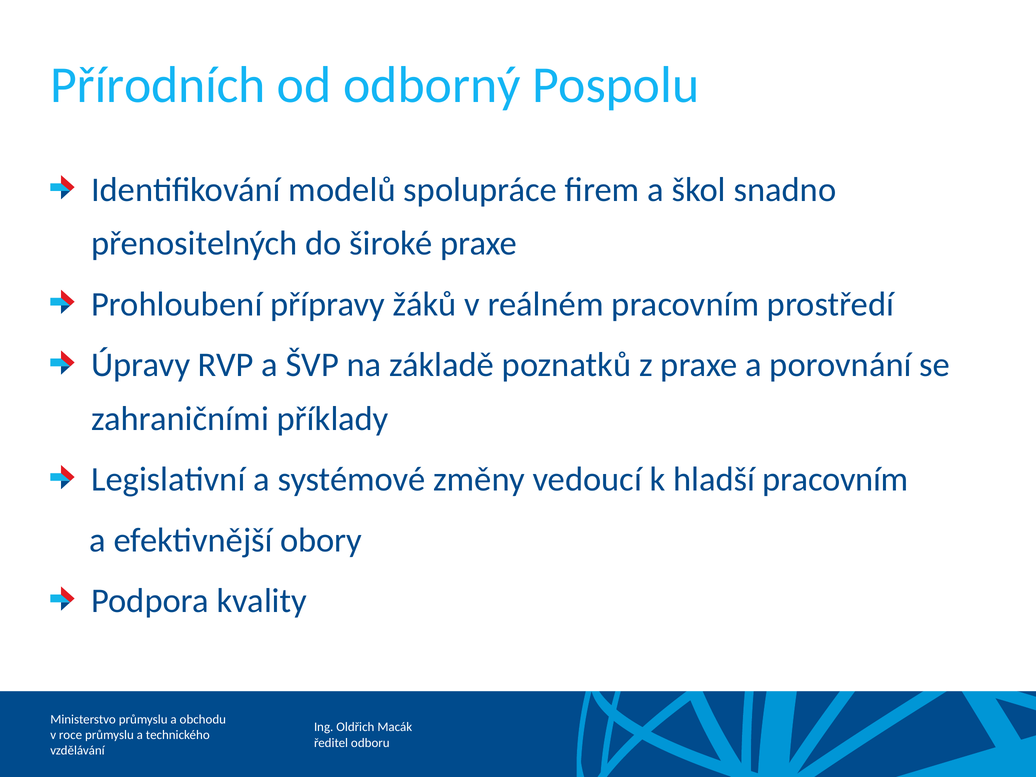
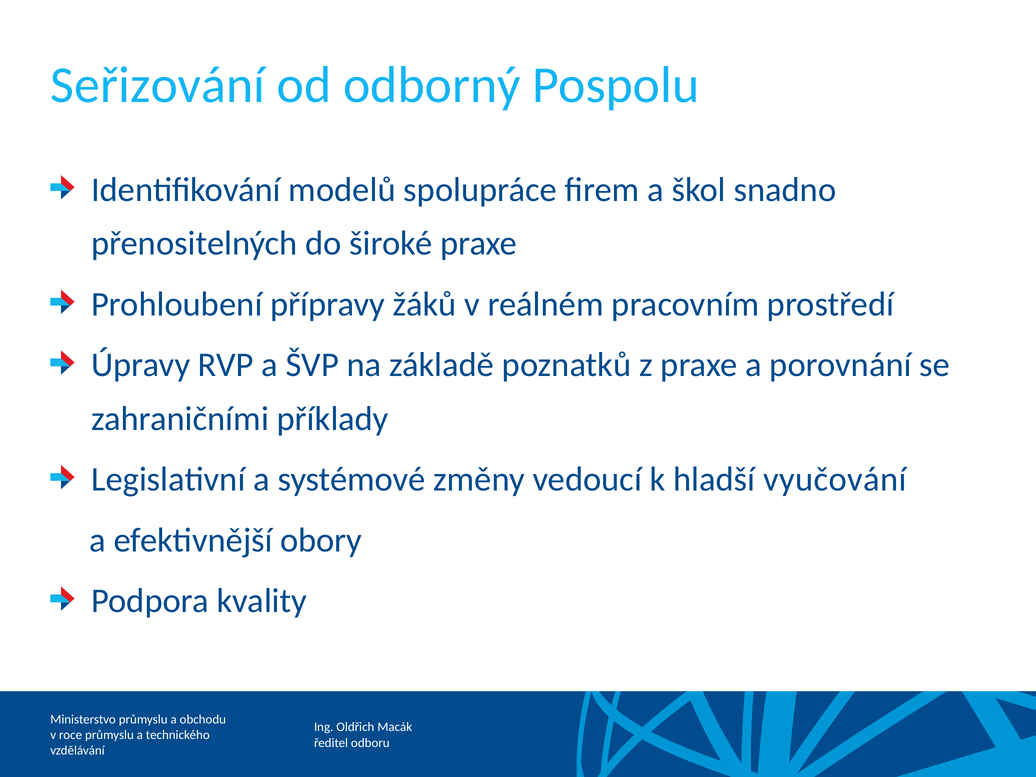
Přírodních: Přírodních -> Seřizování
hladší pracovním: pracovním -> vyučování
